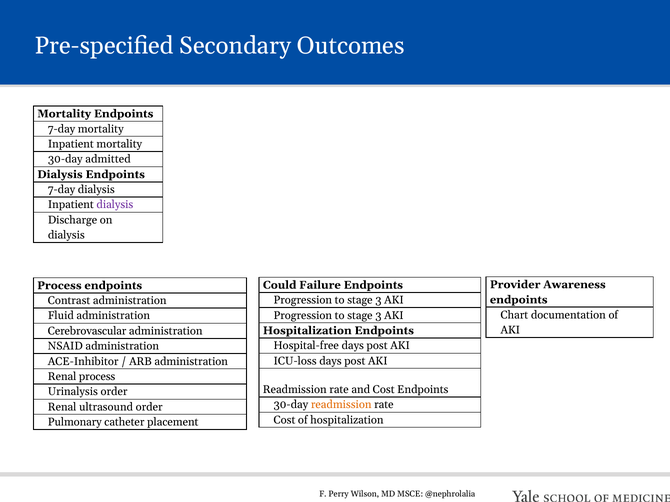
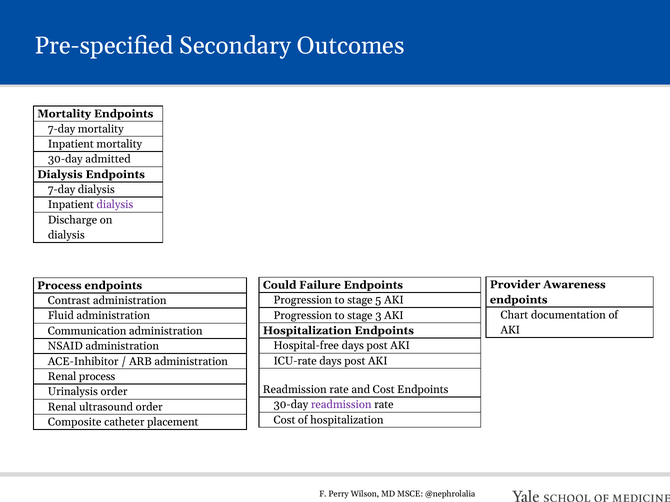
3 at (378, 300): 3 -> 5
Cerebrovascular: Cerebrovascular -> Communication
ICU-loss: ICU-loss -> ICU-rate
readmission at (341, 405) colour: orange -> purple
Pulmonary: Pulmonary -> Composite
